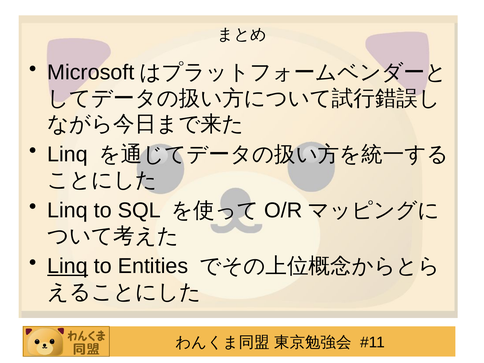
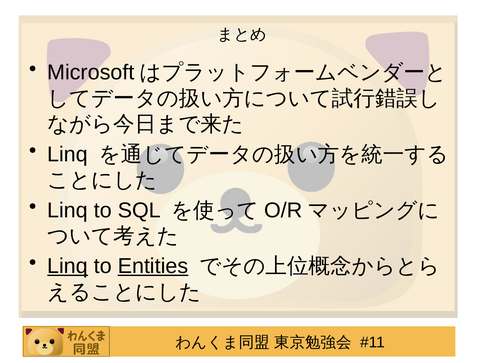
Entities underline: none -> present
